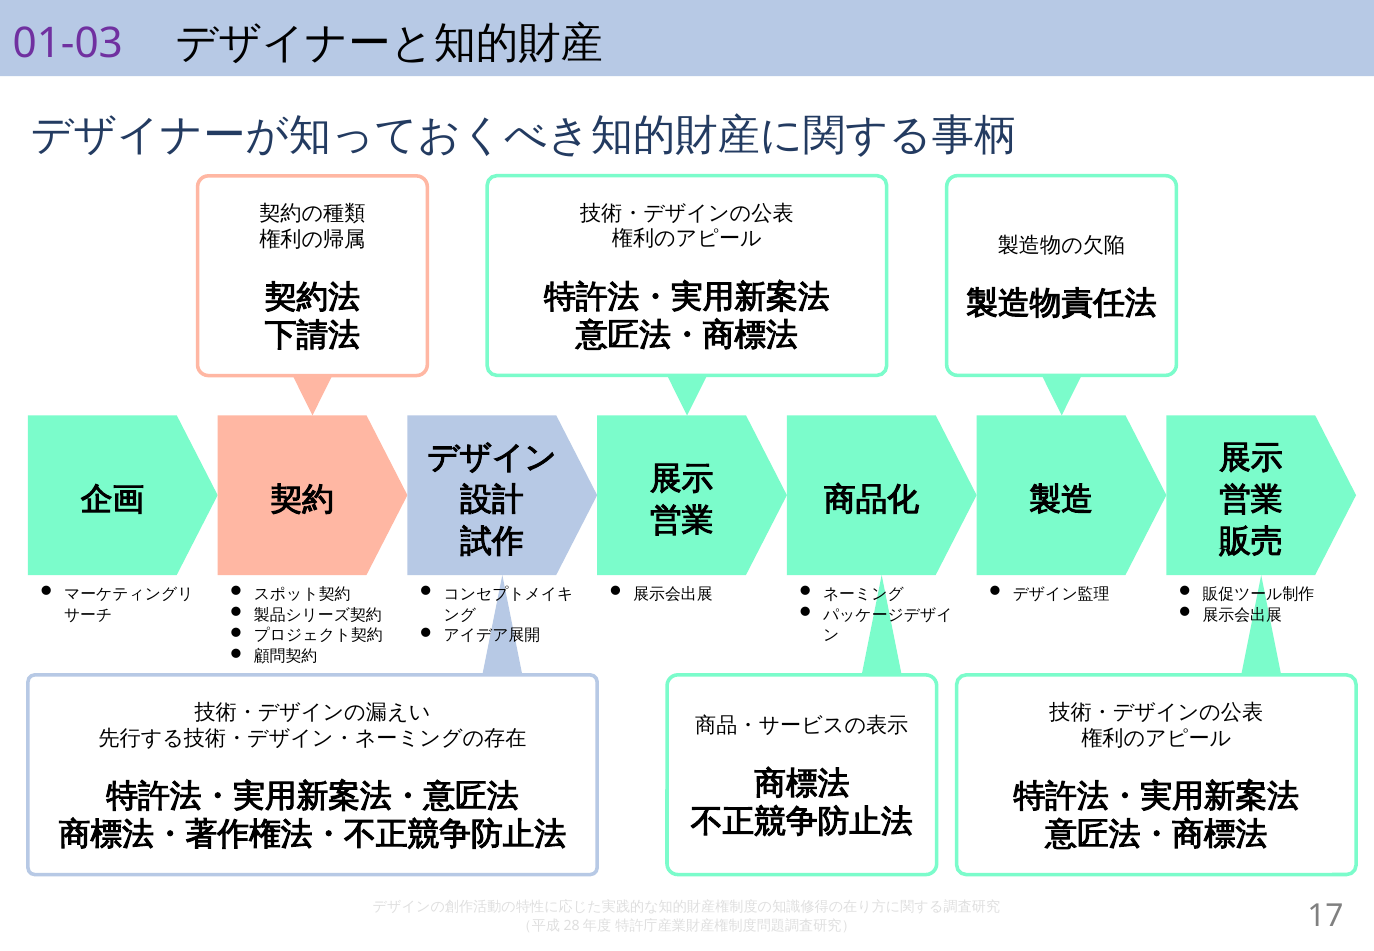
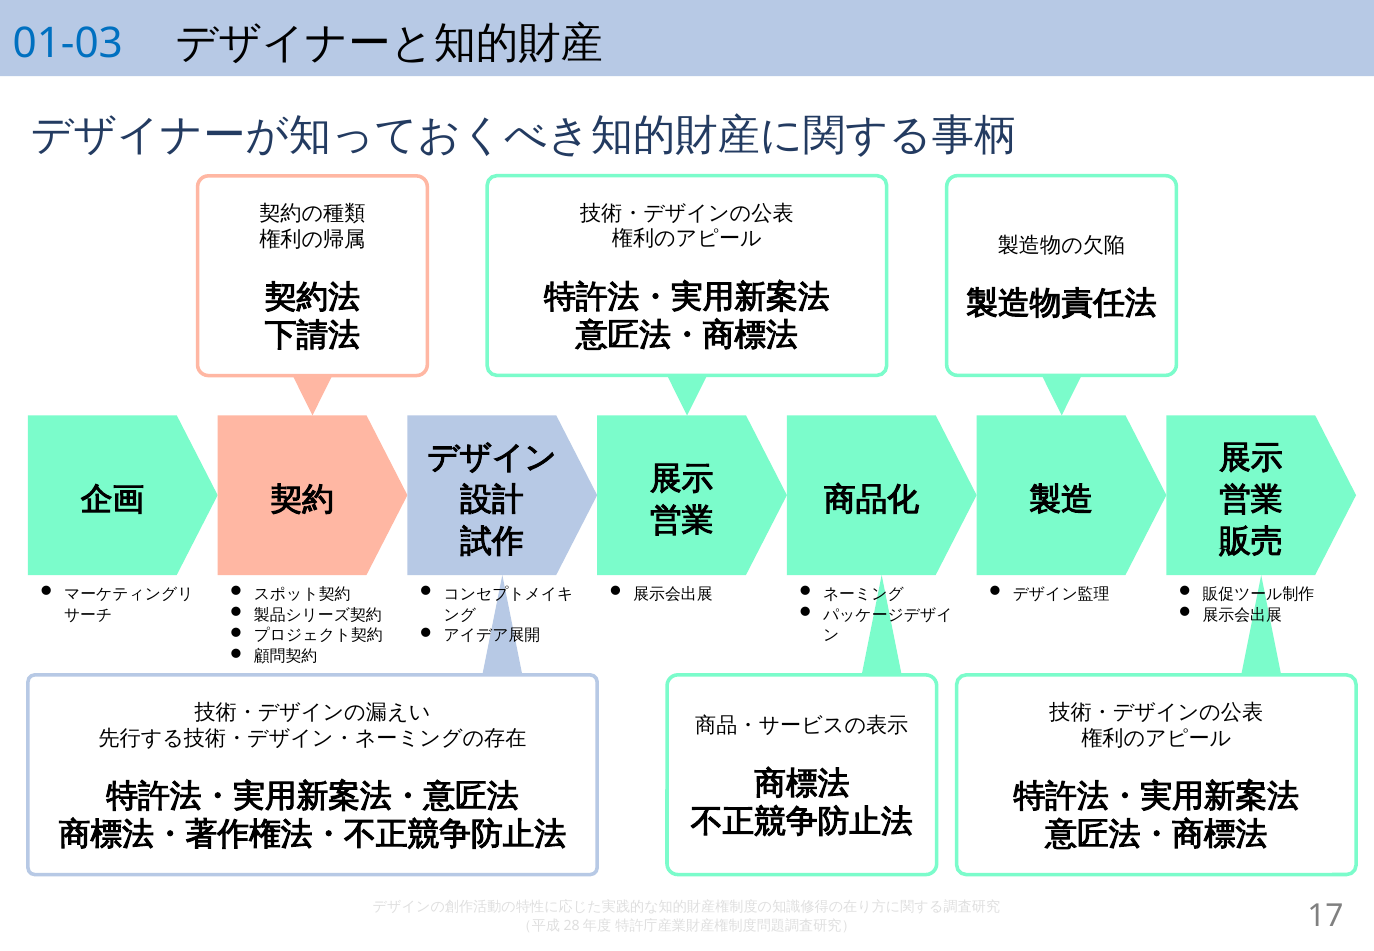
01-03 colour: purple -> blue
